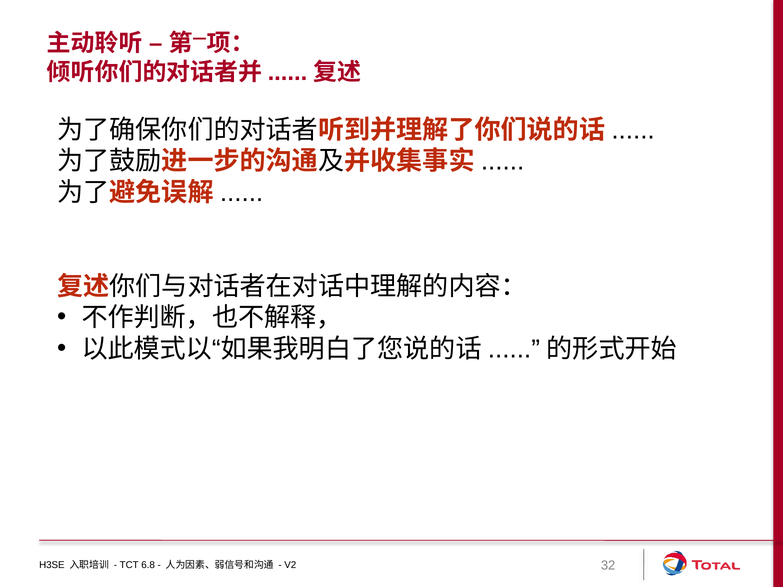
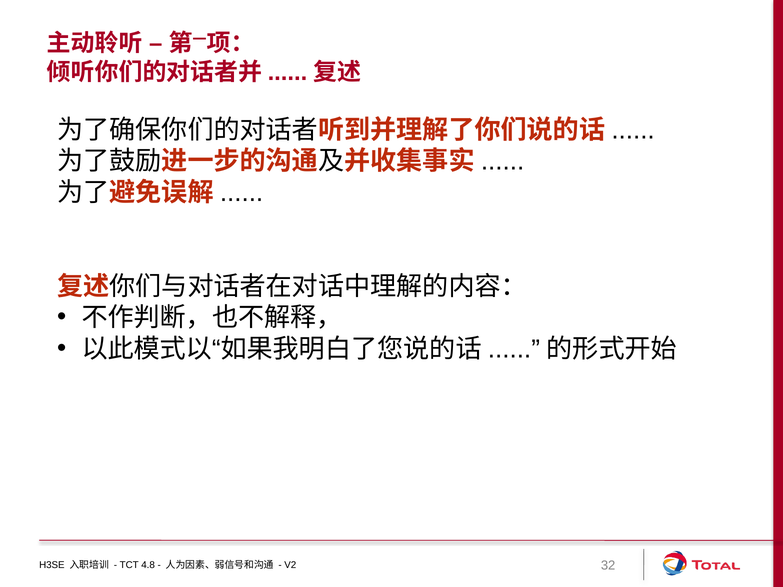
6.8: 6.8 -> 4.8
